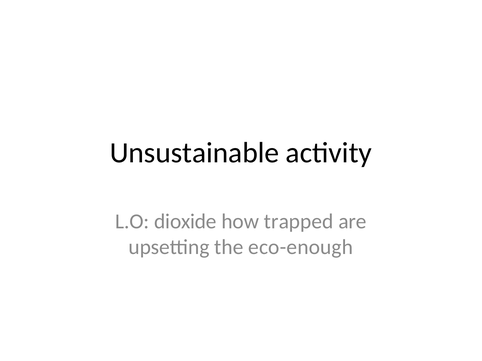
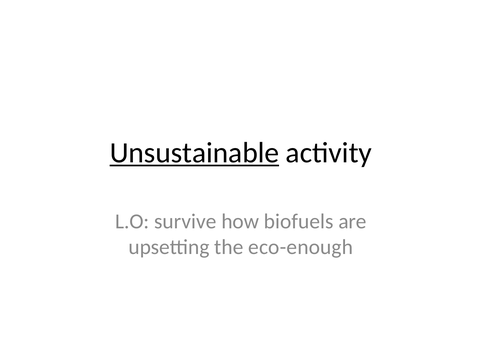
Unsustainable underline: none -> present
dioxide: dioxide -> survive
trapped: trapped -> biofuels
